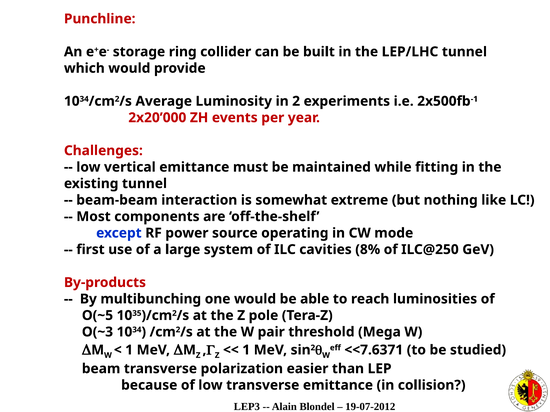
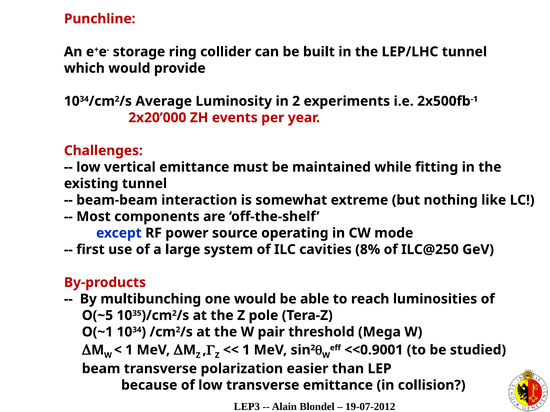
O(~3: O(~3 -> O(~1
<<7.6371: <<7.6371 -> <<0.9001
